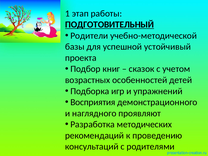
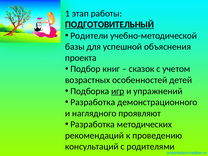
устойчивый: устойчивый -> объяснения
игр underline: none -> present
Восприятия at (93, 102): Восприятия -> Разработка
